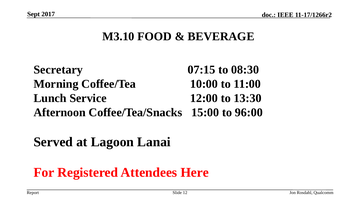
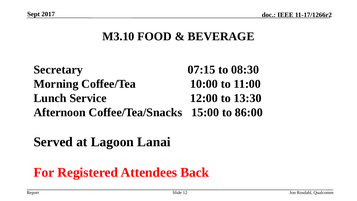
96:00: 96:00 -> 86:00
Here: Here -> Back
